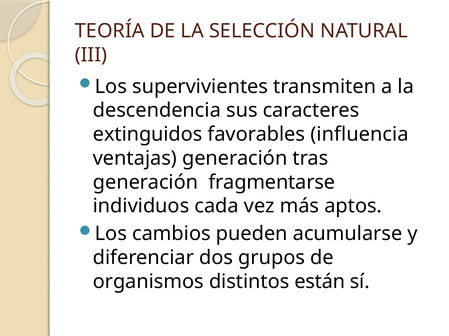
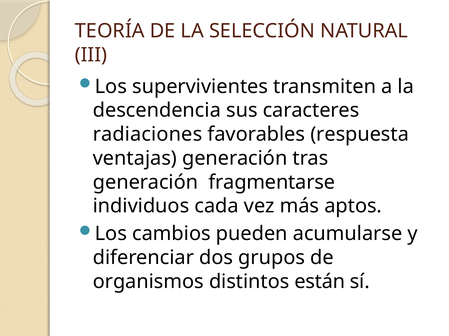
extinguidos: extinguidos -> radiaciones
influencia: influencia -> respuesta
